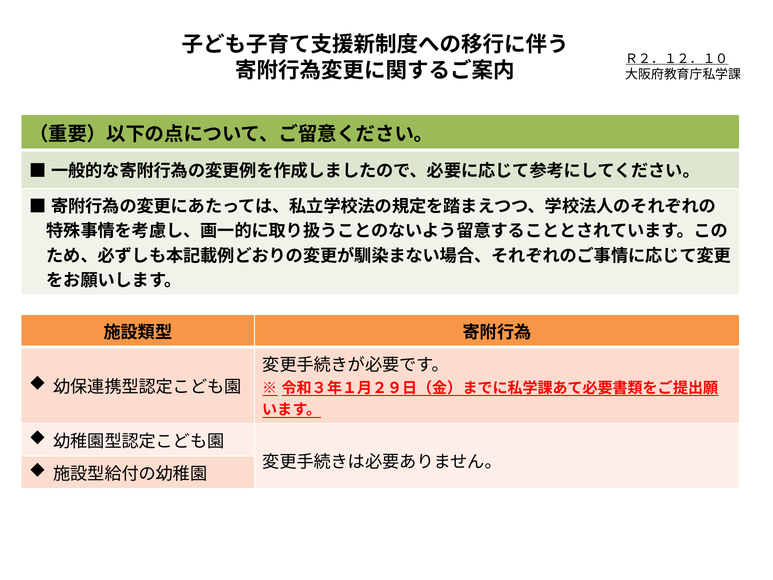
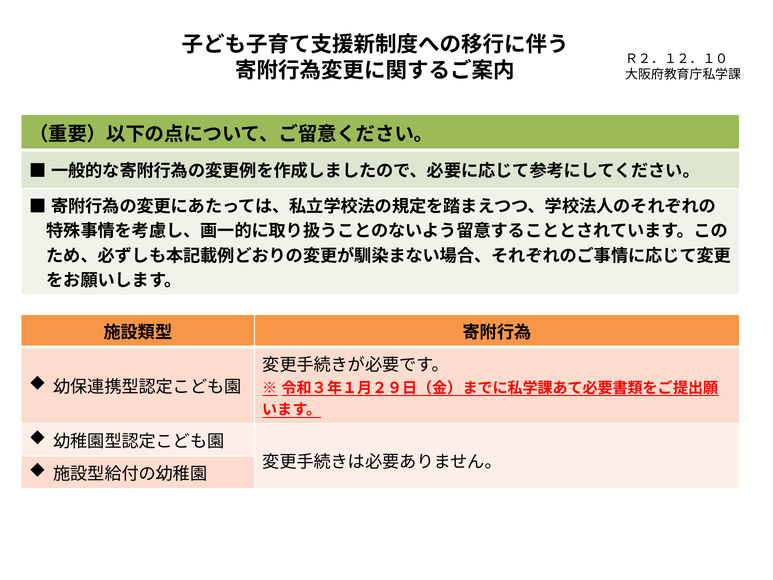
Ｒ２．１２．１０ underline: present -> none
